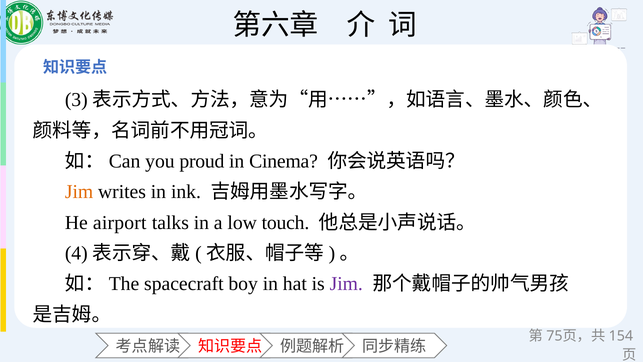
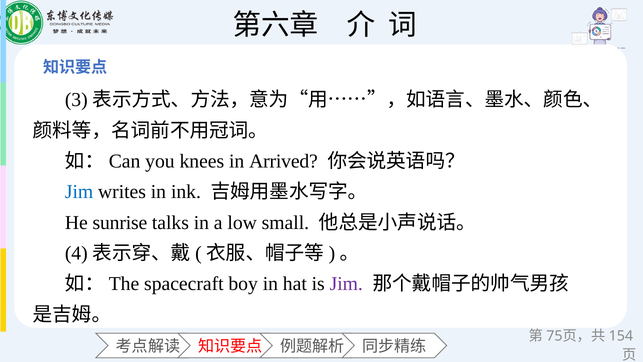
proud: proud -> knees
Cinema: Cinema -> Arrived
Jim at (79, 192) colour: orange -> blue
airport: airport -> sunrise
touch: touch -> small
